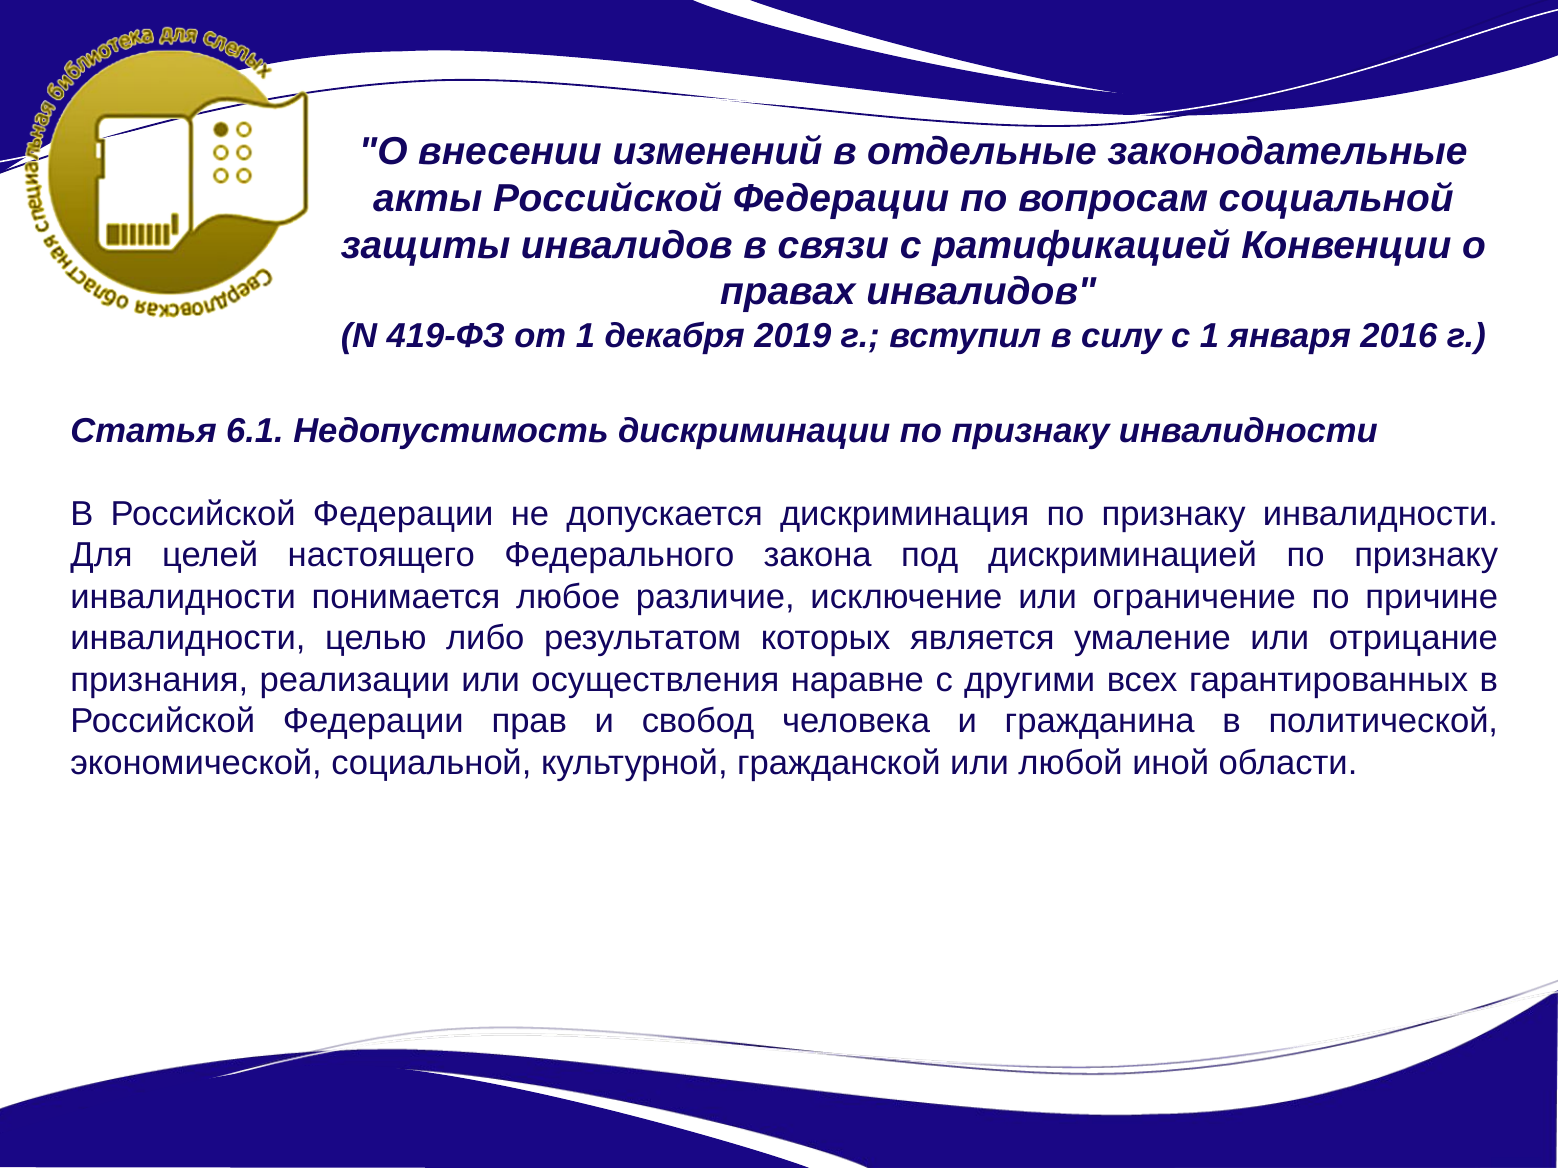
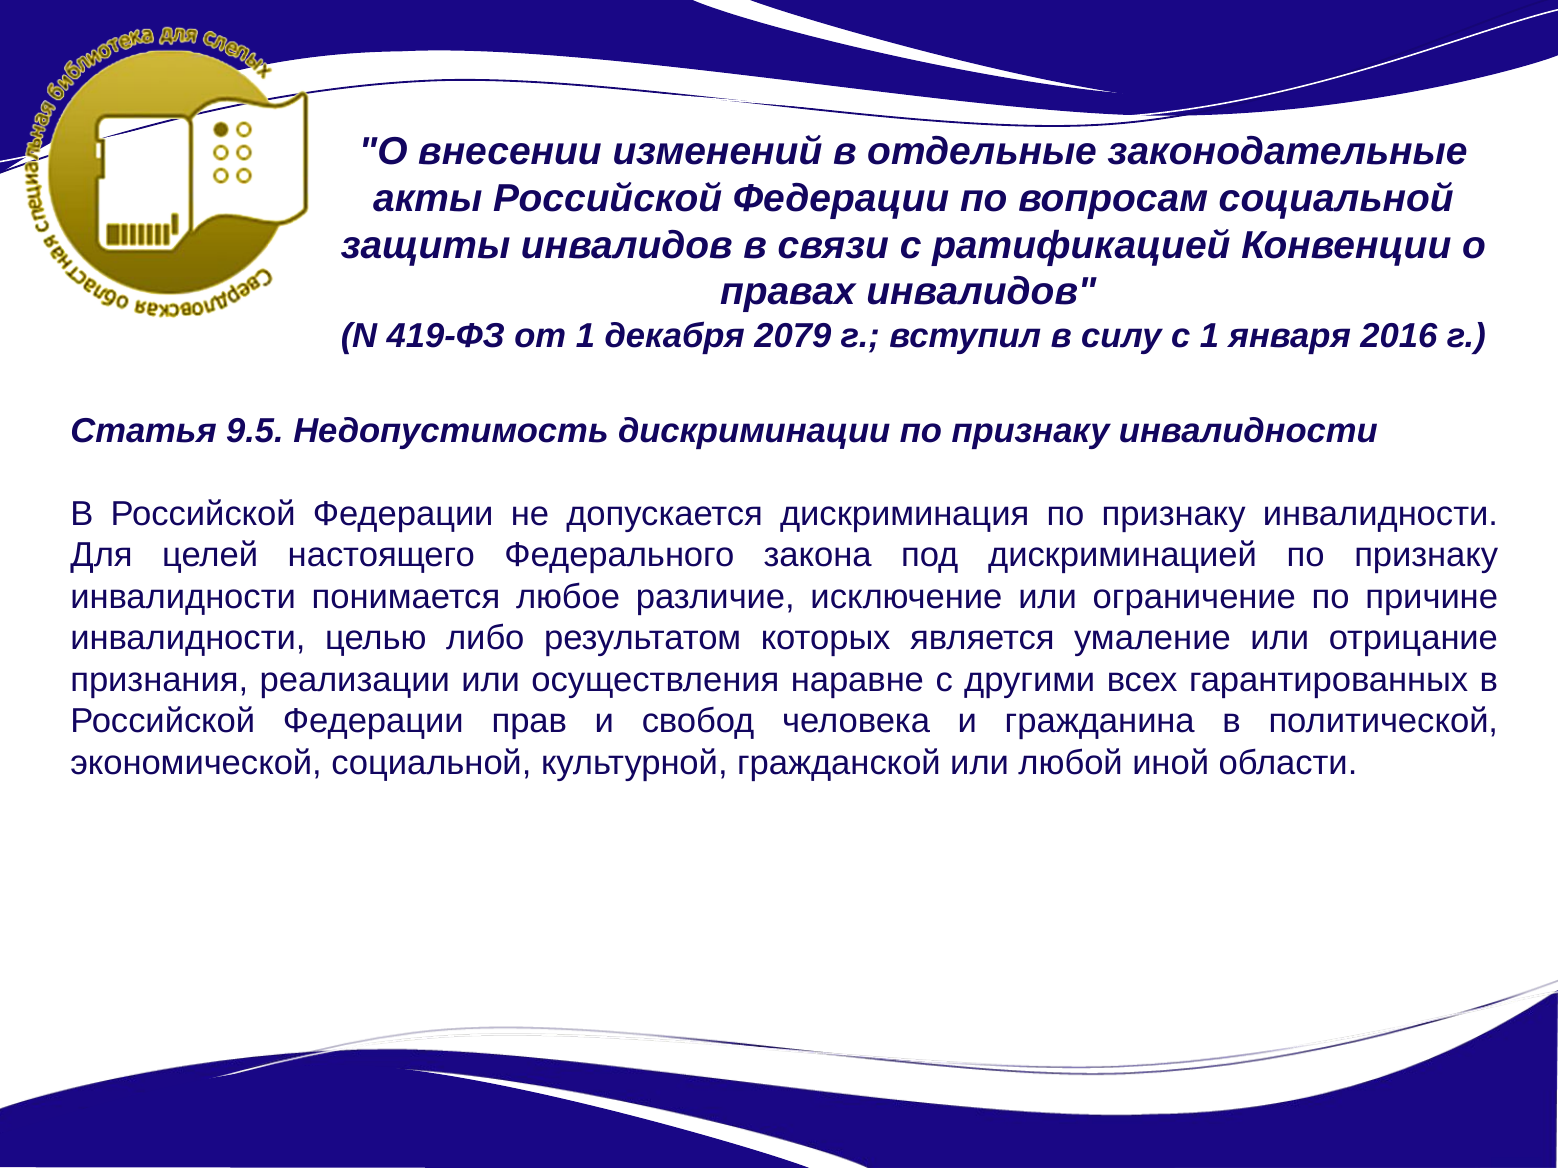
2019: 2019 -> 2079
6.1: 6.1 -> 9.5
